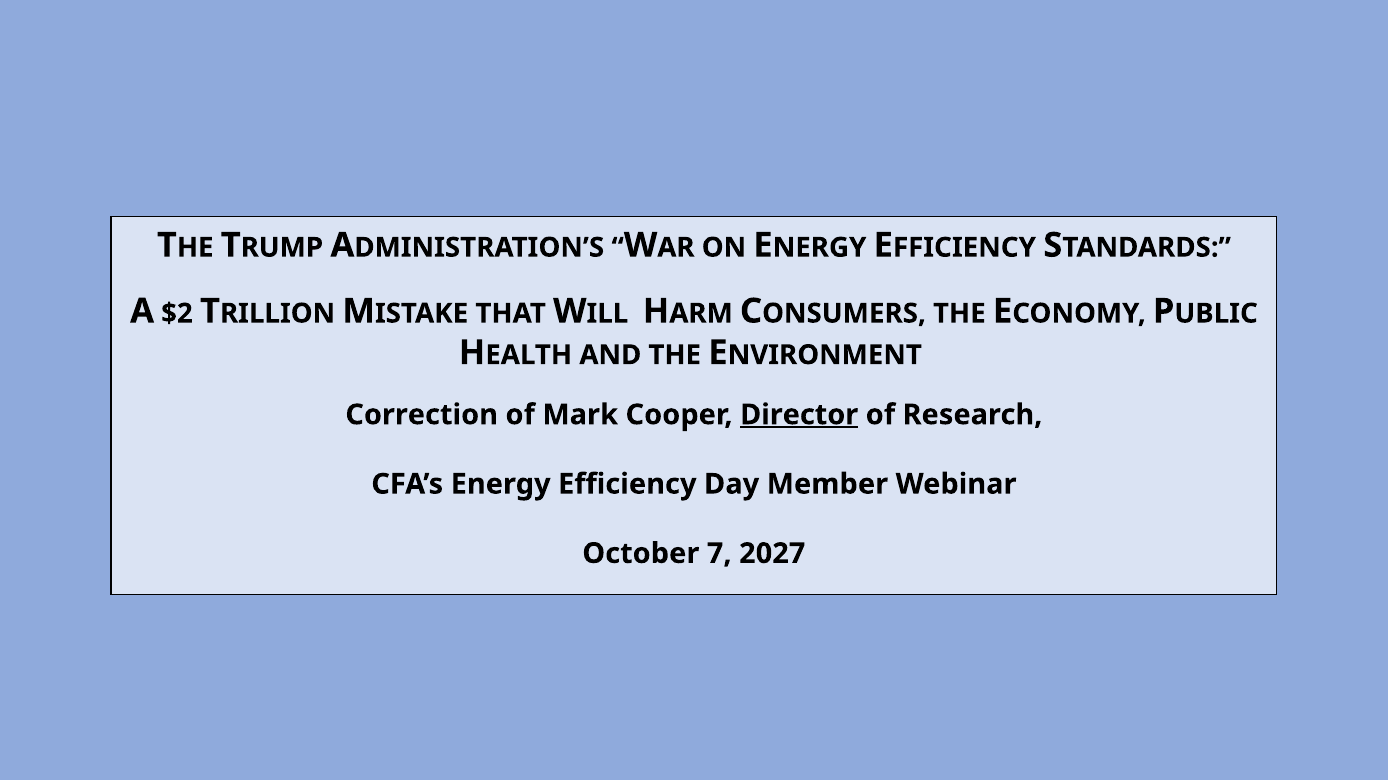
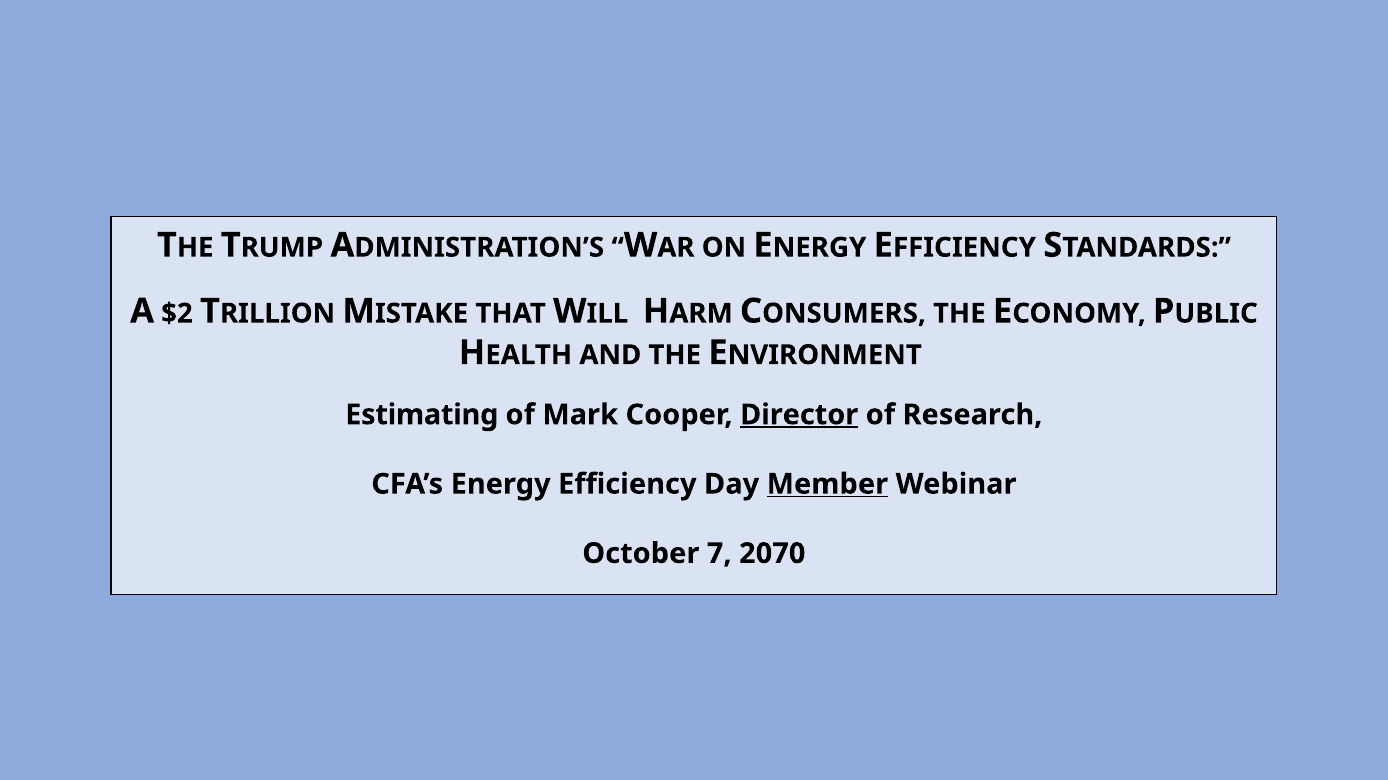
Correction: Correction -> Estimating
Member underline: none -> present
2027: 2027 -> 2070
